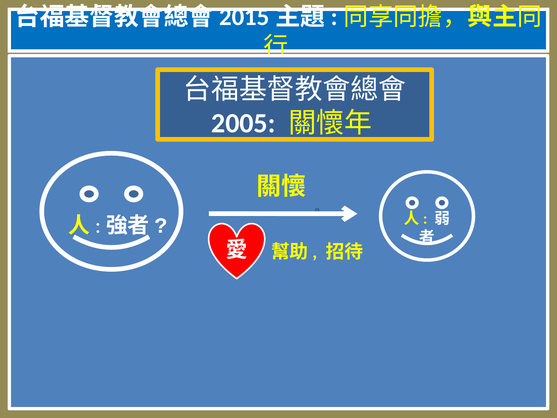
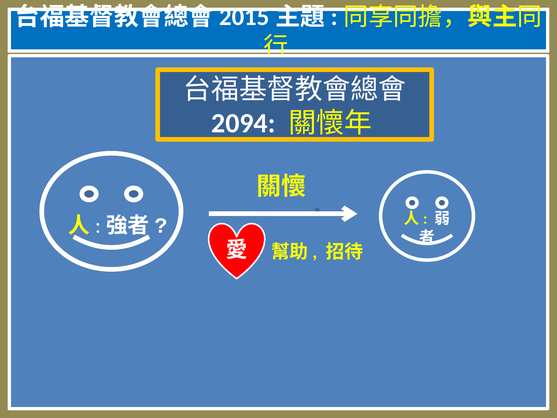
2005: 2005 -> 2094
